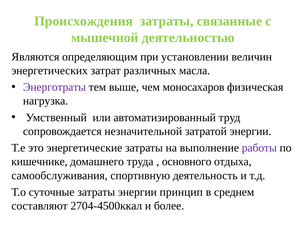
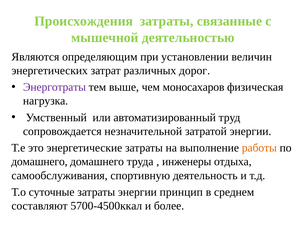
масла: масла -> дорог
работы colour: purple -> orange
кишечнике at (39, 161): кишечнике -> домашнего
основного: основного -> инженеры
2704-4500ккал: 2704-4500ккал -> 5700-4500ккал
